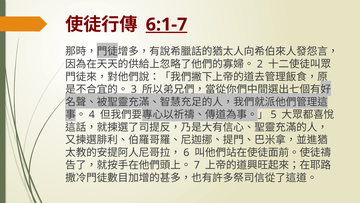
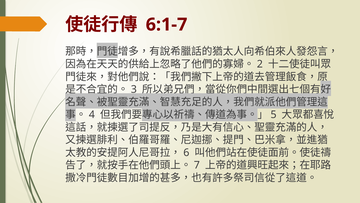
6:1-7 underline: present -> none
